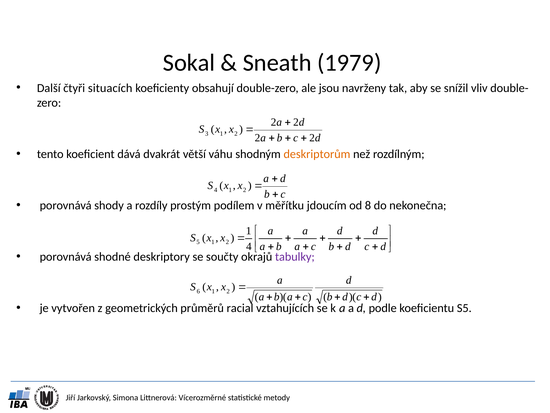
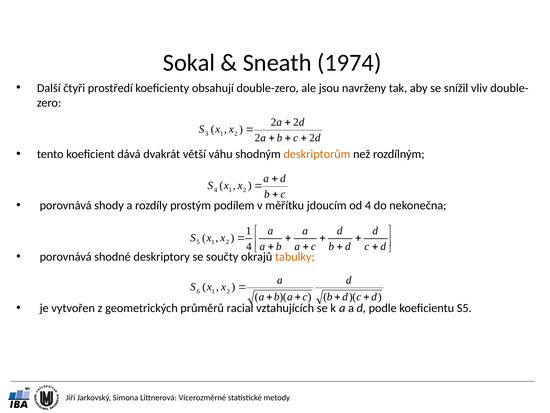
1979: 1979 -> 1974
situacích: situacích -> prostředí
od 8: 8 -> 4
tabulky colour: purple -> orange
